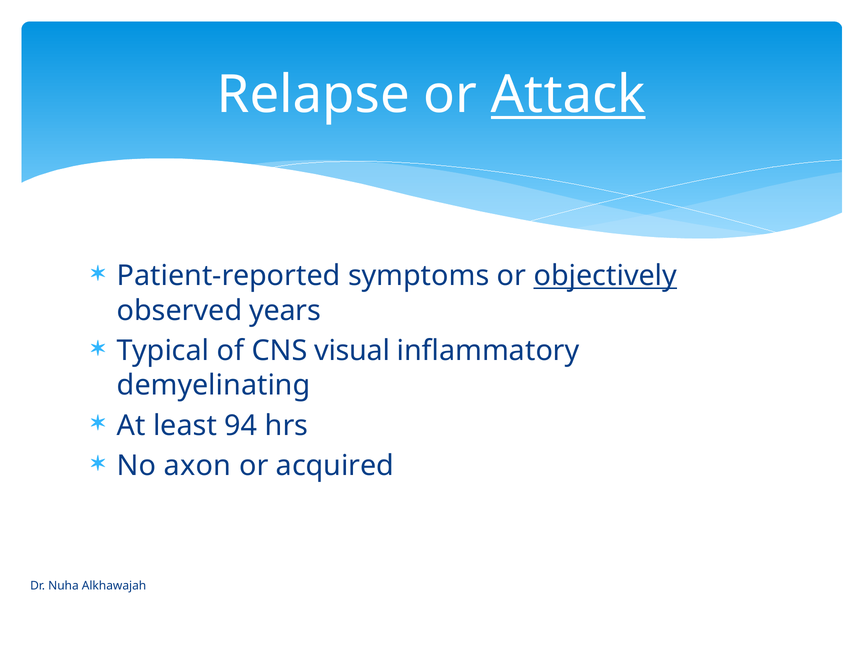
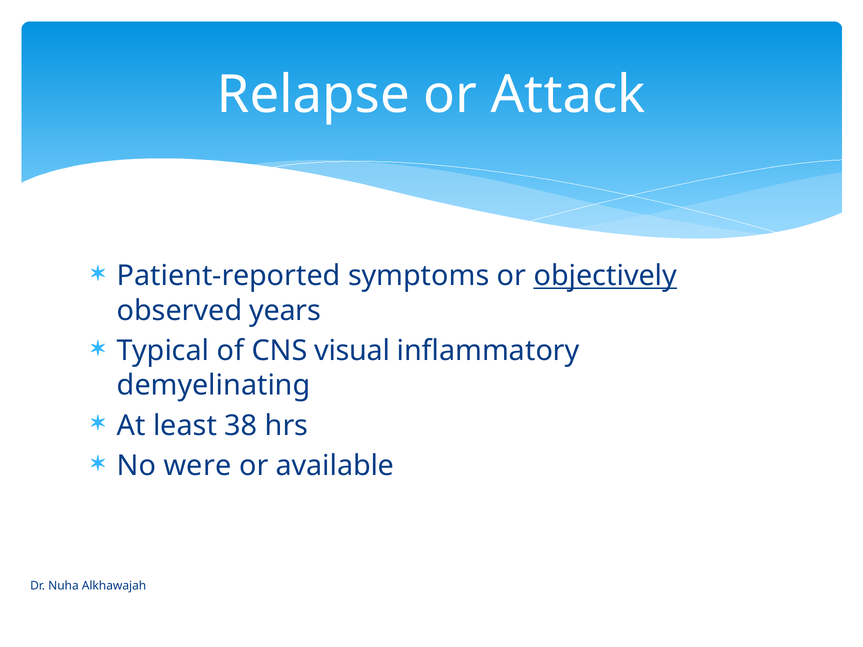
Attack underline: present -> none
94: 94 -> 38
axon: axon -> were
acquired: acquired -> available
